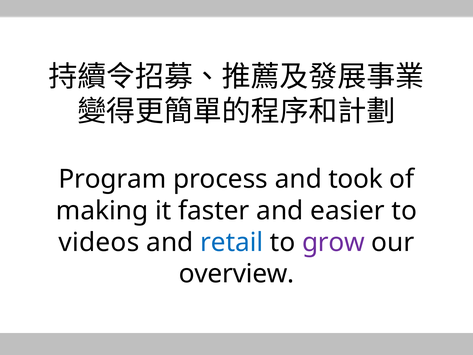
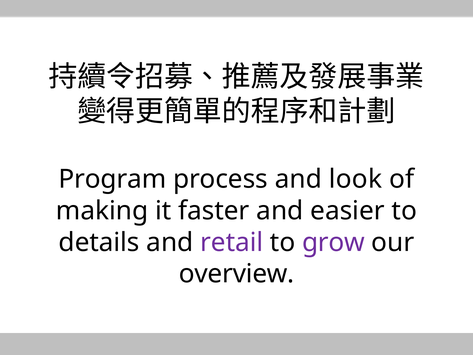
took: took -> look
videos: videos -> details
retail colour: blue -> purple
